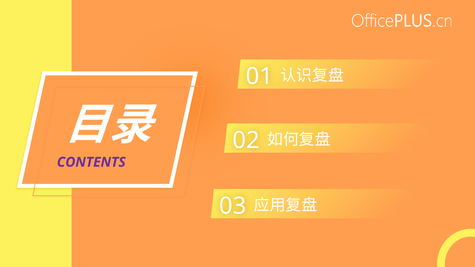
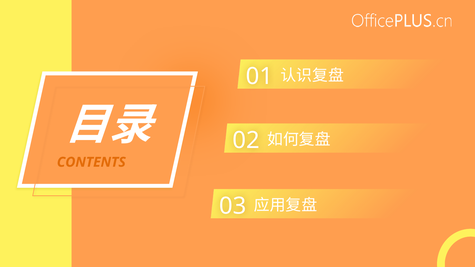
CONTENTS colour: purple -> orange
